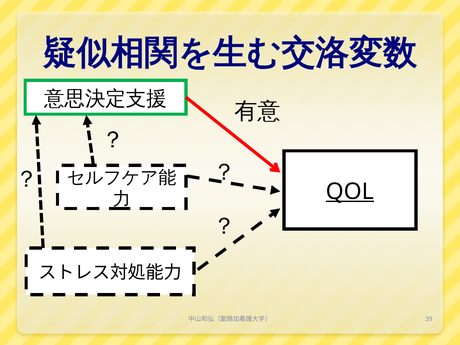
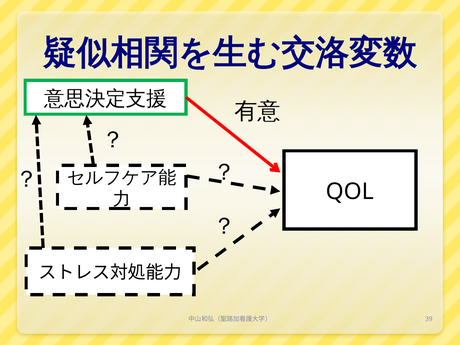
QOL underline: present -> none
